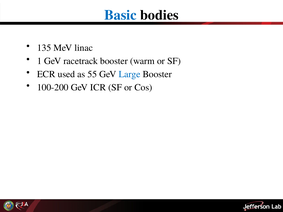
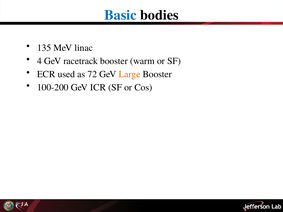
1: 1 -> 4
55: 55 -> 72
Large colour: blue -> orange
